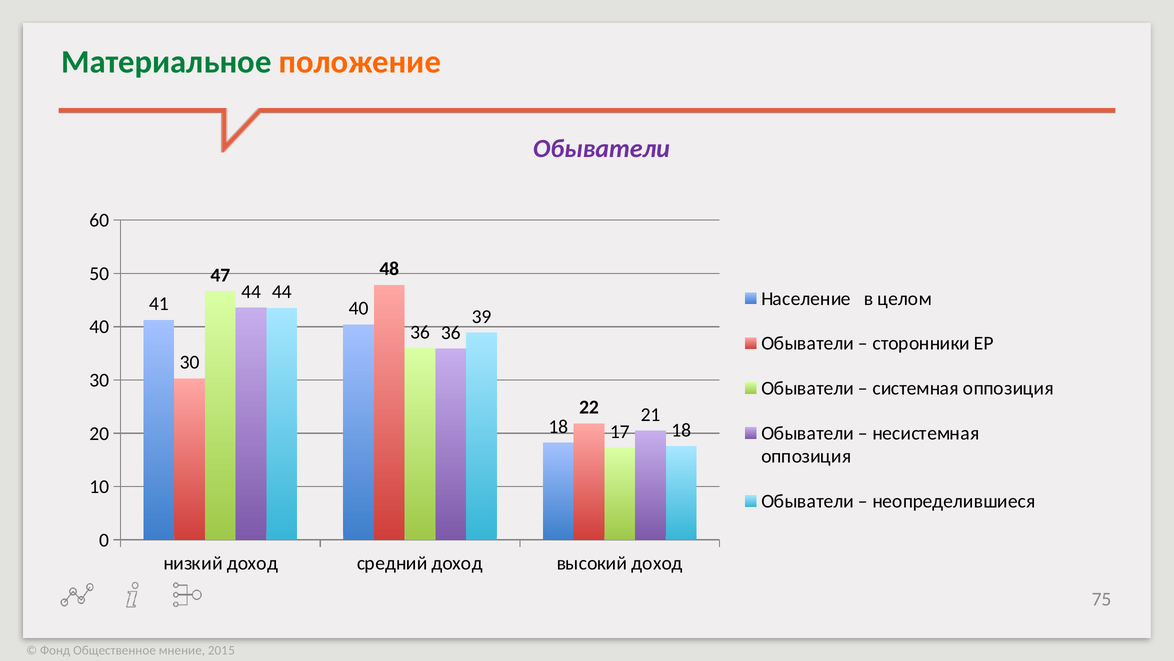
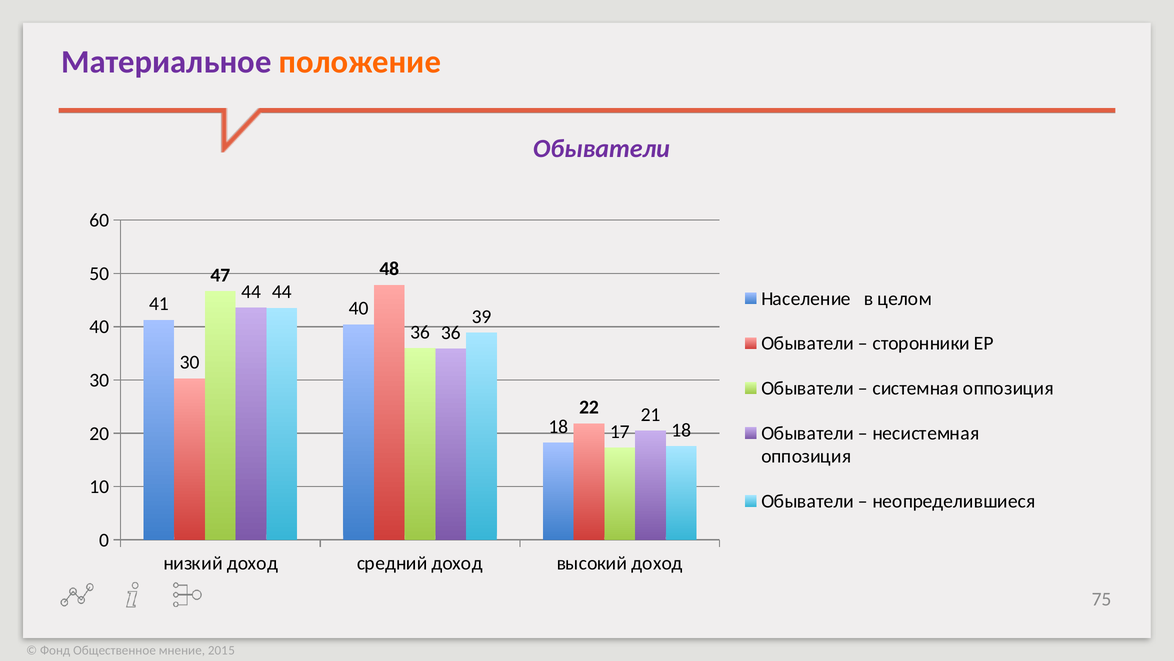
Материальное colour: green -> purple
